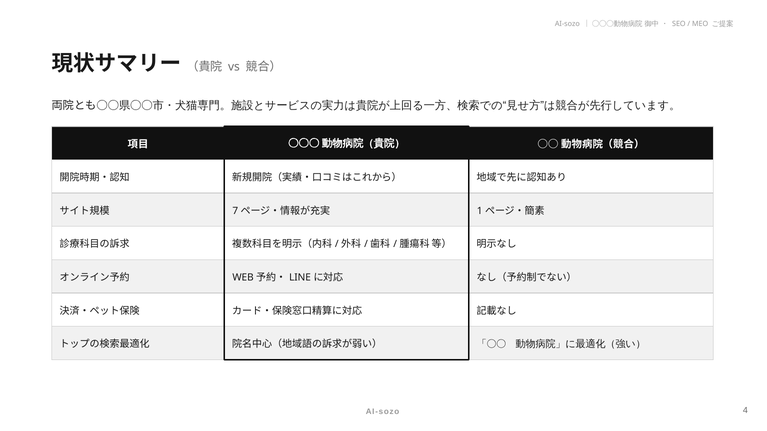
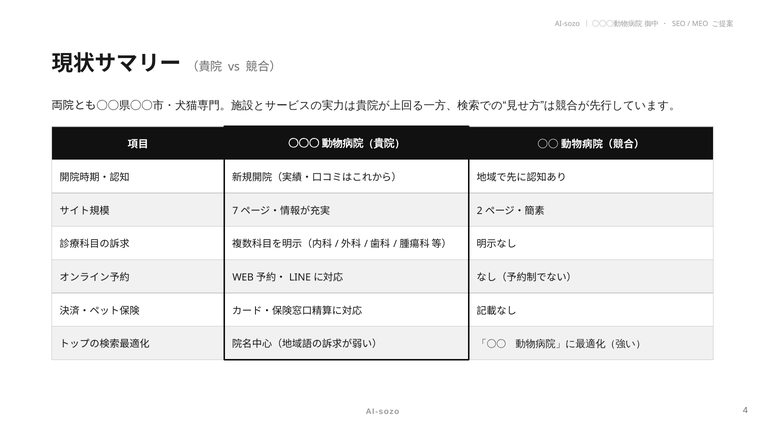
1: 1 -> 2
